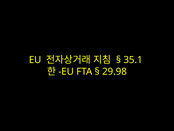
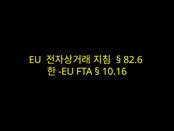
35.1: 35.1 -> 82.6
29.98: 29.98 -> 10.16
